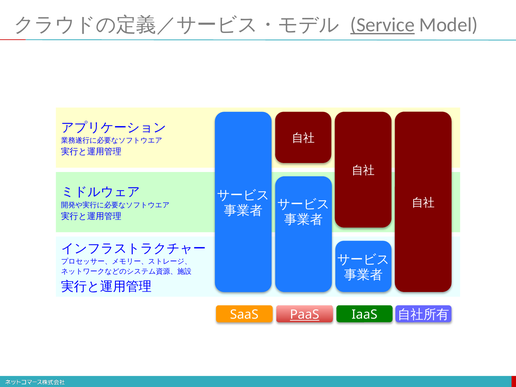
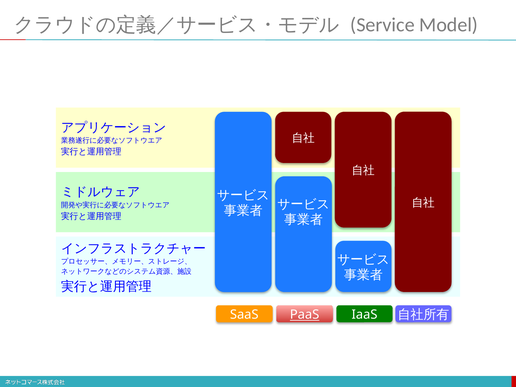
Service underline: present -> none
